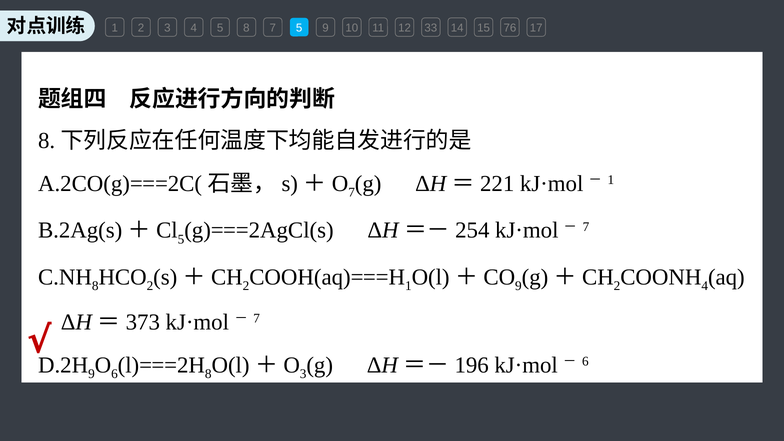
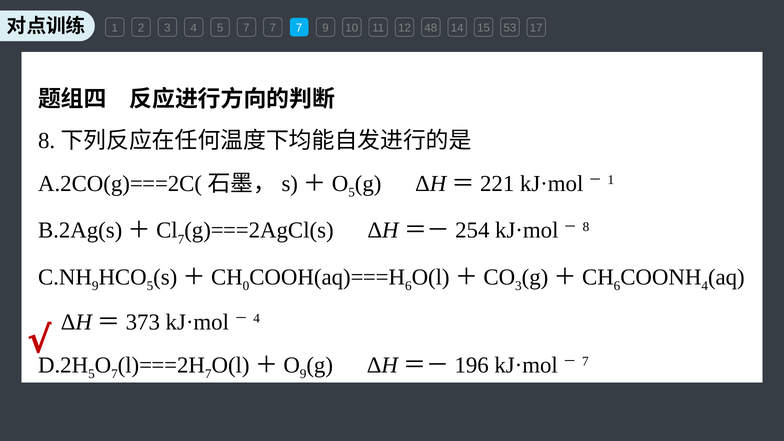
5 8: 8 -> 7
5 at (299, 28): 5 -> 7
33: 33 -> 48
76: 76 -> 53
7 at (352, 192): 7 -> 5
5 at (181, 239): 5 -> 7
7 at (586, 227): 7 -> 8
8 at (95, 286): 8 -> 9
2 at (150, 286): 2 -> 5
2 at (246, 286): 2 -> 0
1 at (408, 286): 1 -> 6
9 at (518, 286): 9 -> 3
2 at (617, 286): 2 -> 6
7 at (257, 319): 7 -> 4
9 at (91, 374): 9 -> 5
6 at (114, 374): 6 -> 7
8 at (208, 374): 8 -> 7
3 at (303, 374): 3 -> 9
6 at (585, 362): 6 -> 7
